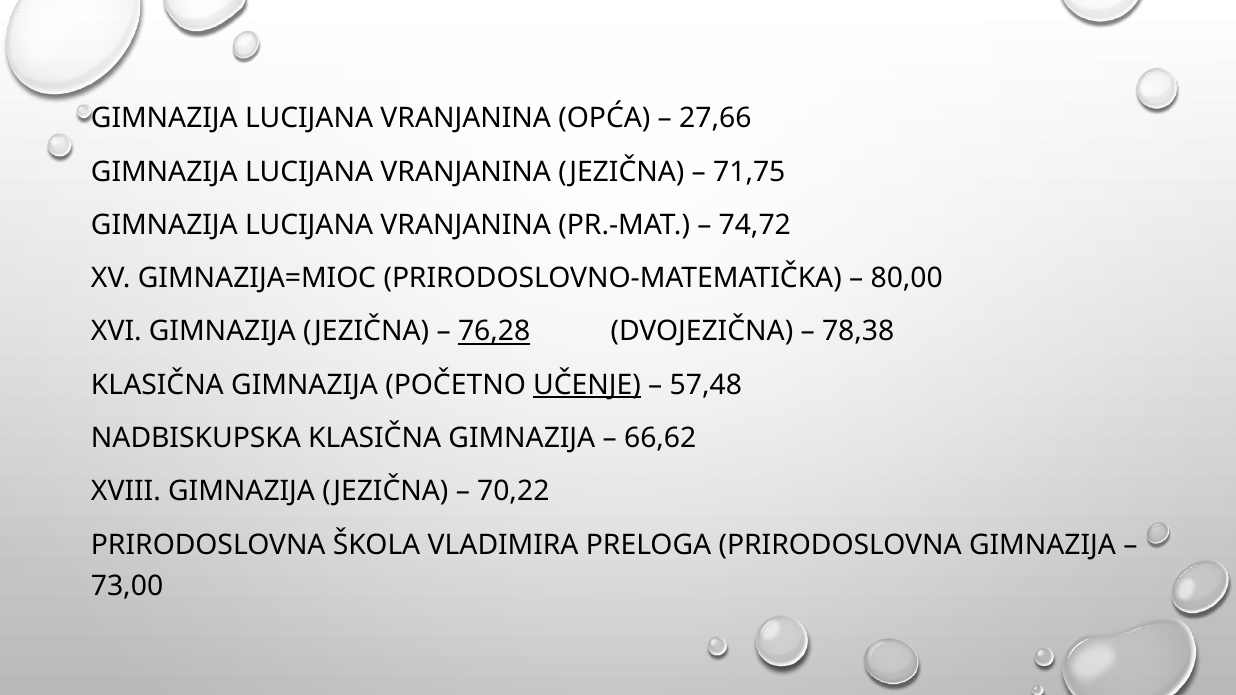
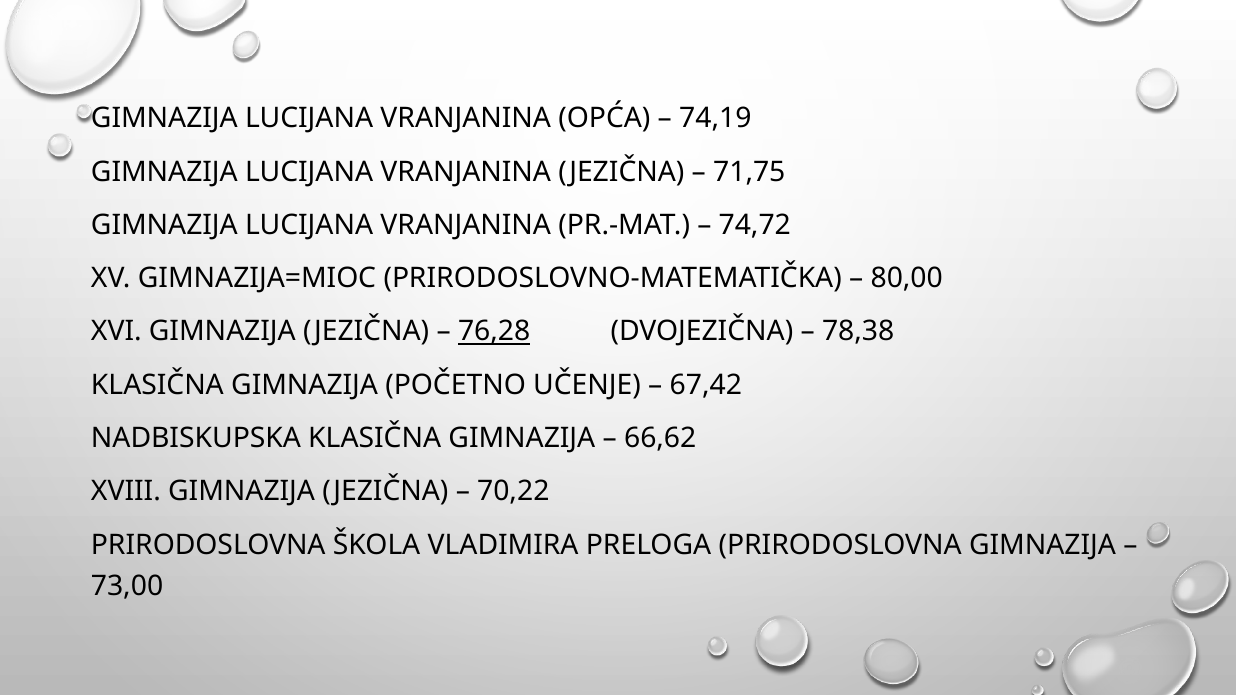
27,66: 27,66 -> 74,19
UČENJE underline: present -> none
57,48: 57,48 -> 67,42
